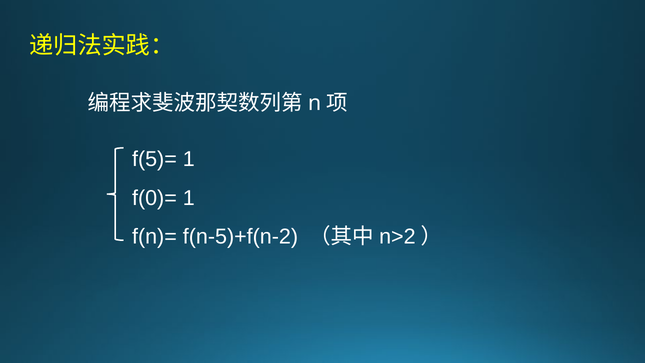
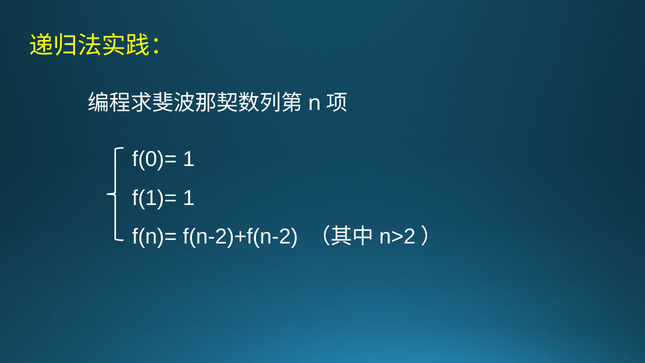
f(5)=: f(5)= -> f(0)=
f(0)=: f(0)= -> f(1)=
f(n-5)+f(n-2: f(n-5)+f(n-2 -> f(n-2)+f(n-2
